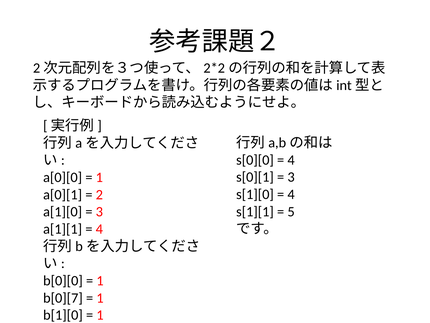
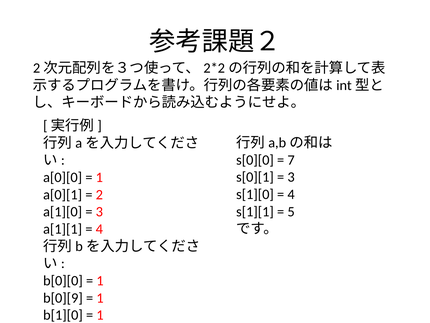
4 at (291, 160): 4 -> 7
b[0][7: b[0][7 -> b[0][9
